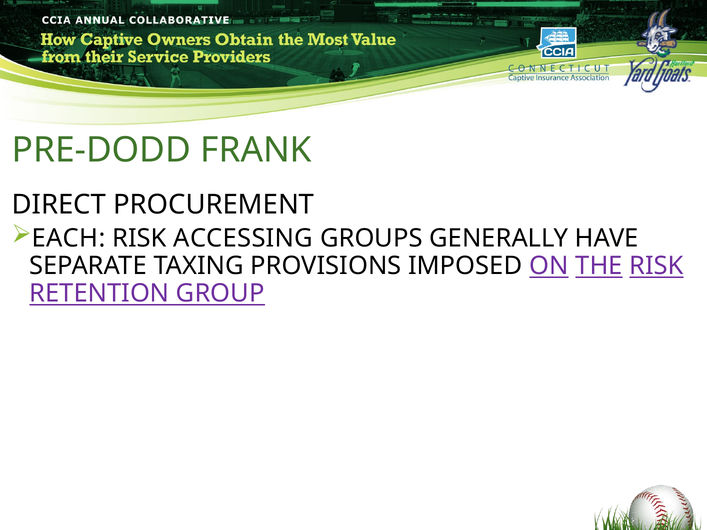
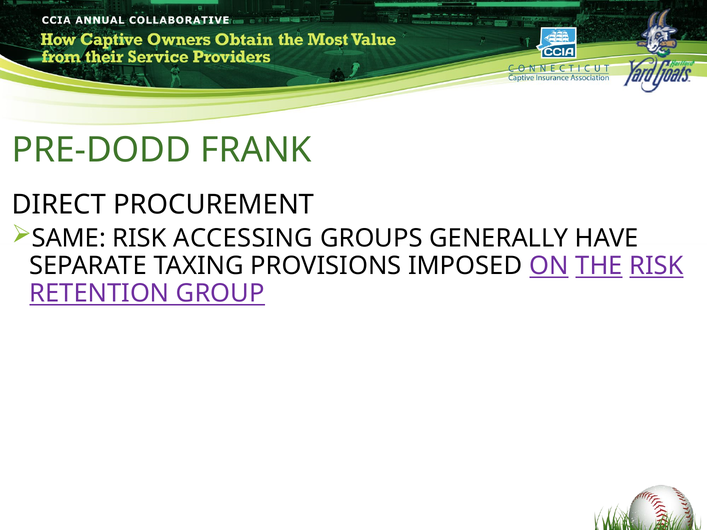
EACH: EACH -> SAME
